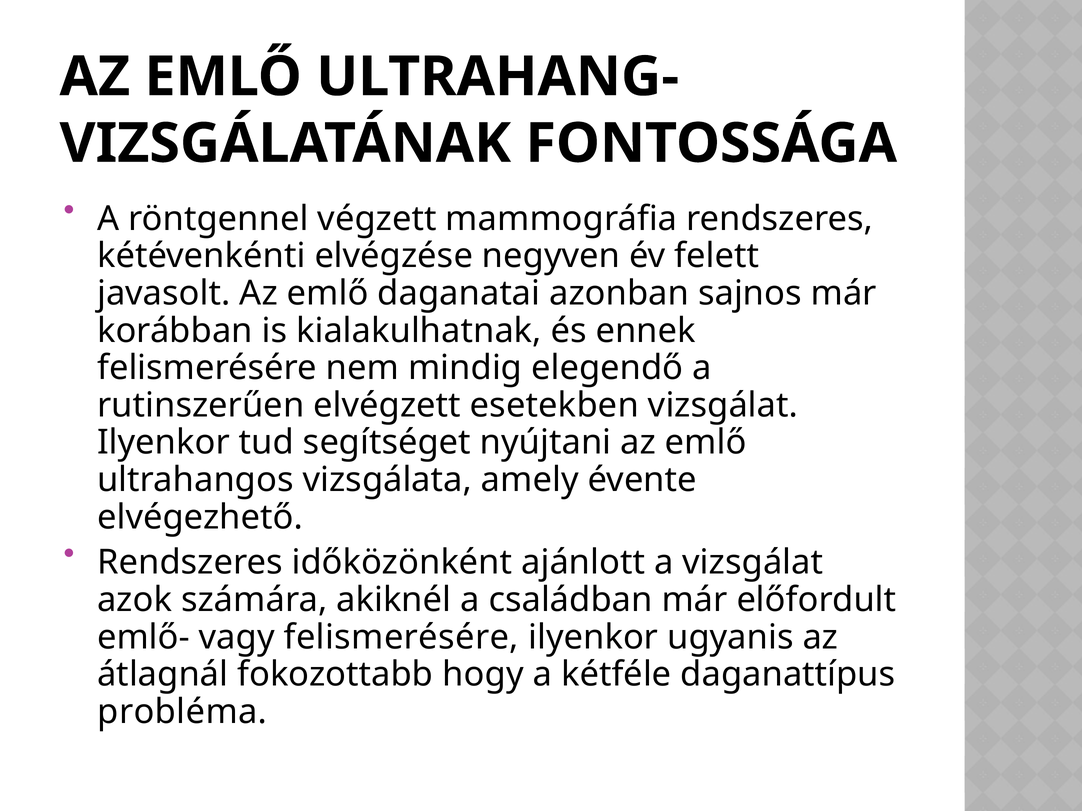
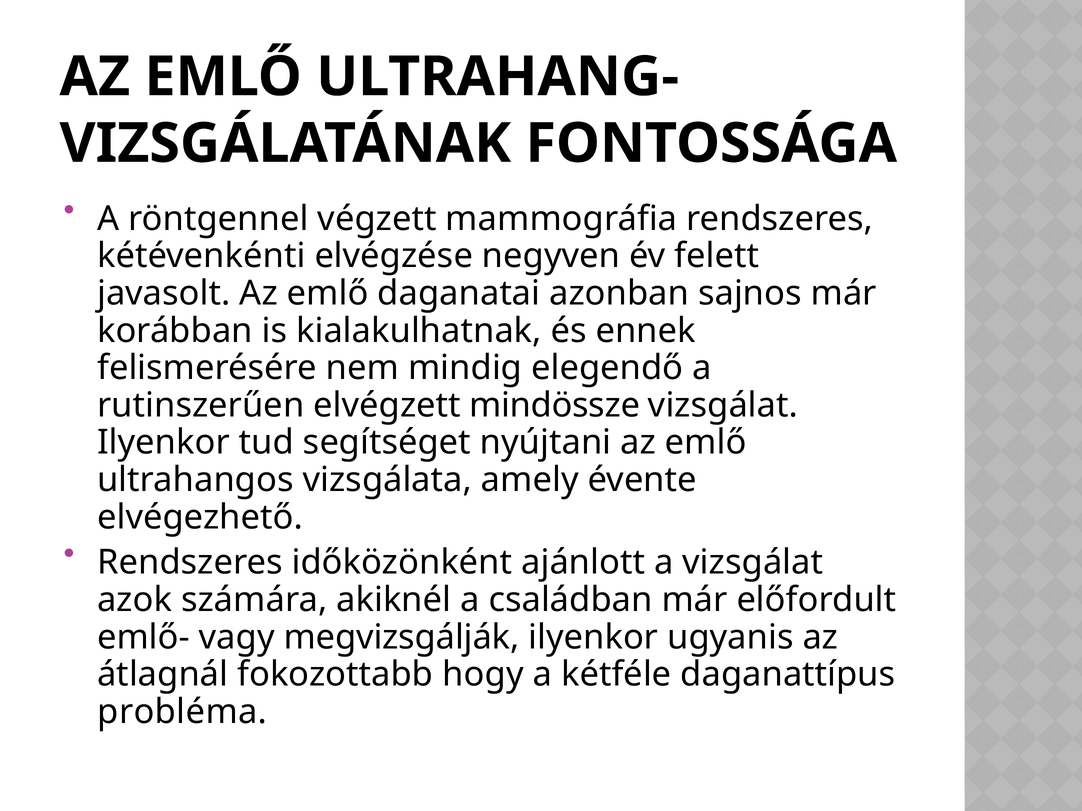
esetekben: esetekben -> mindössze
vagy felismerésére: felismerésére -> megvizsgálják
